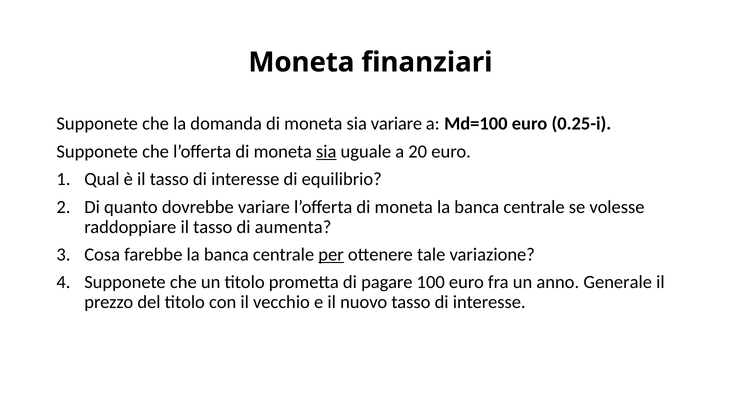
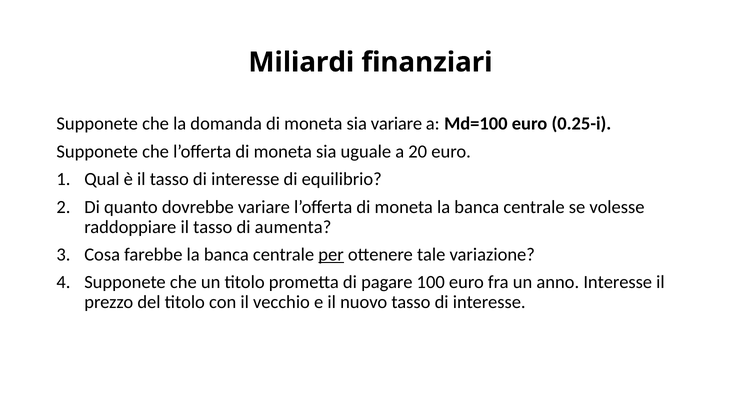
Moneta at (301, 62): Moneta -> Miliardi
sia at (326, 151) underline: present -> none
anno Generale: Generale -> Interesse
